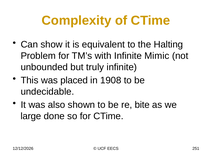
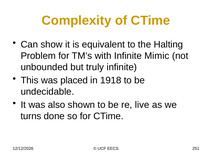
1908: 1908 -> 1918
bite: bite -> live
large: large -> turns
